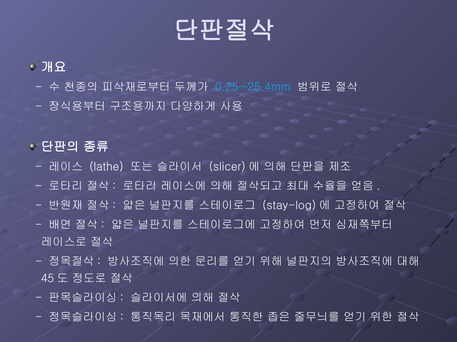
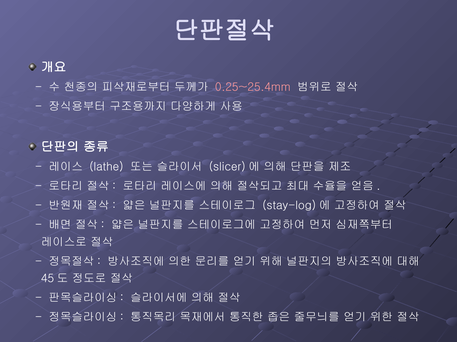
0.25~25.4mm colour: light blue -> pink
